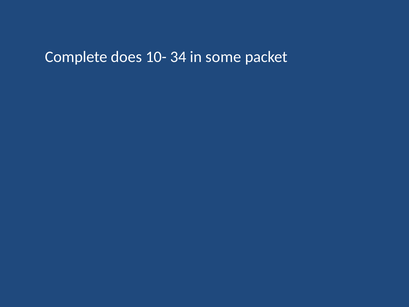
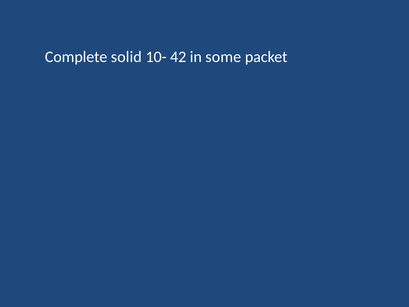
does: does -> solid
34: 34 -> 42
